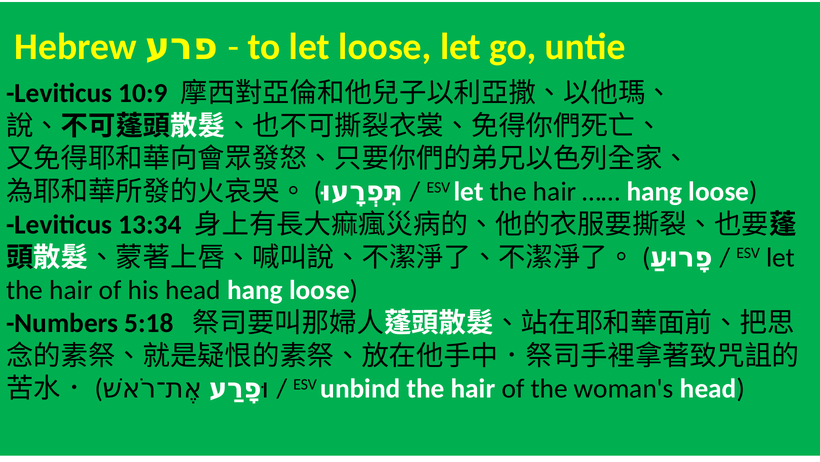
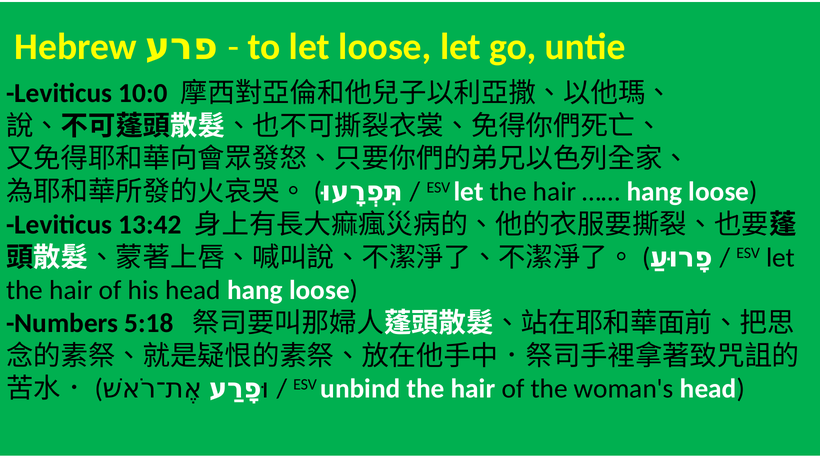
10:9: 10:9 -> 10:0
13:34: 13:34 -> 13:42
